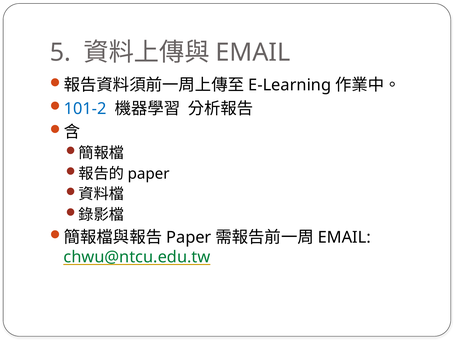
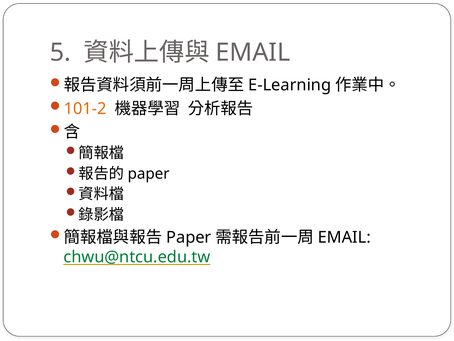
101-2 colour: blue -> orange
